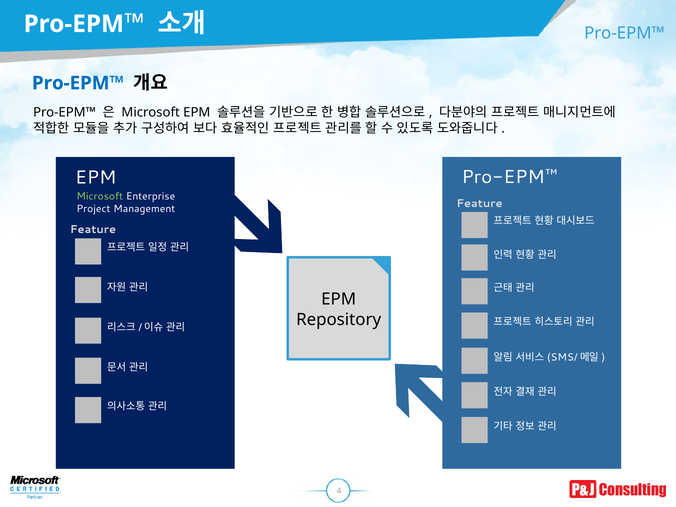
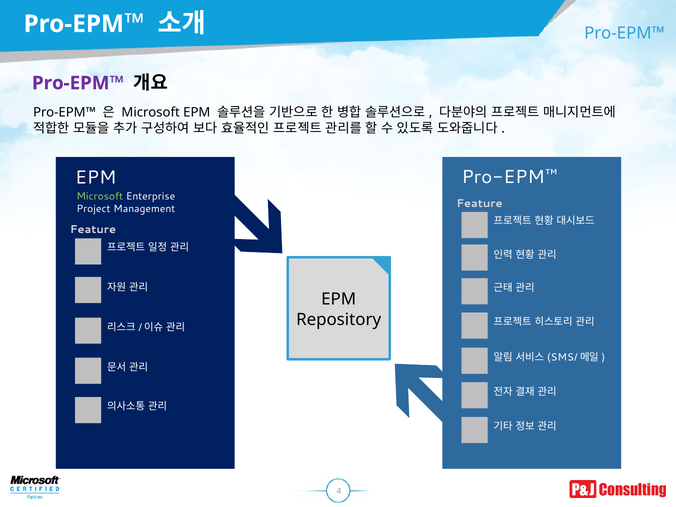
Pro-EPM™ at (78, 83) colour: blue -> purple
